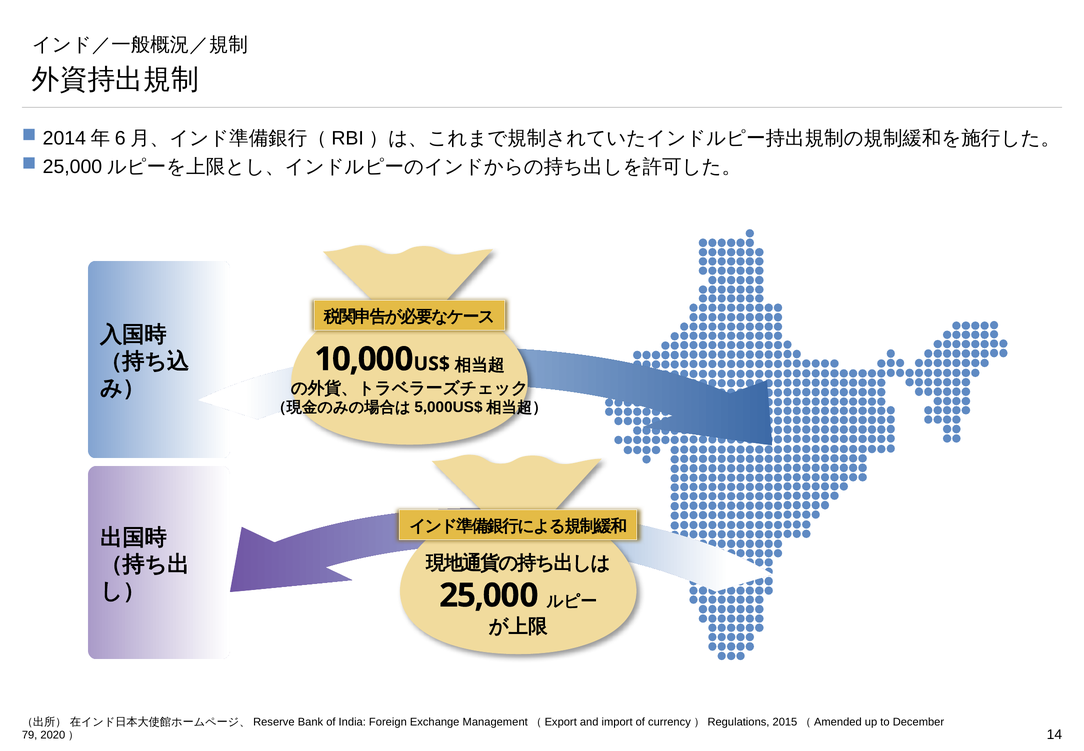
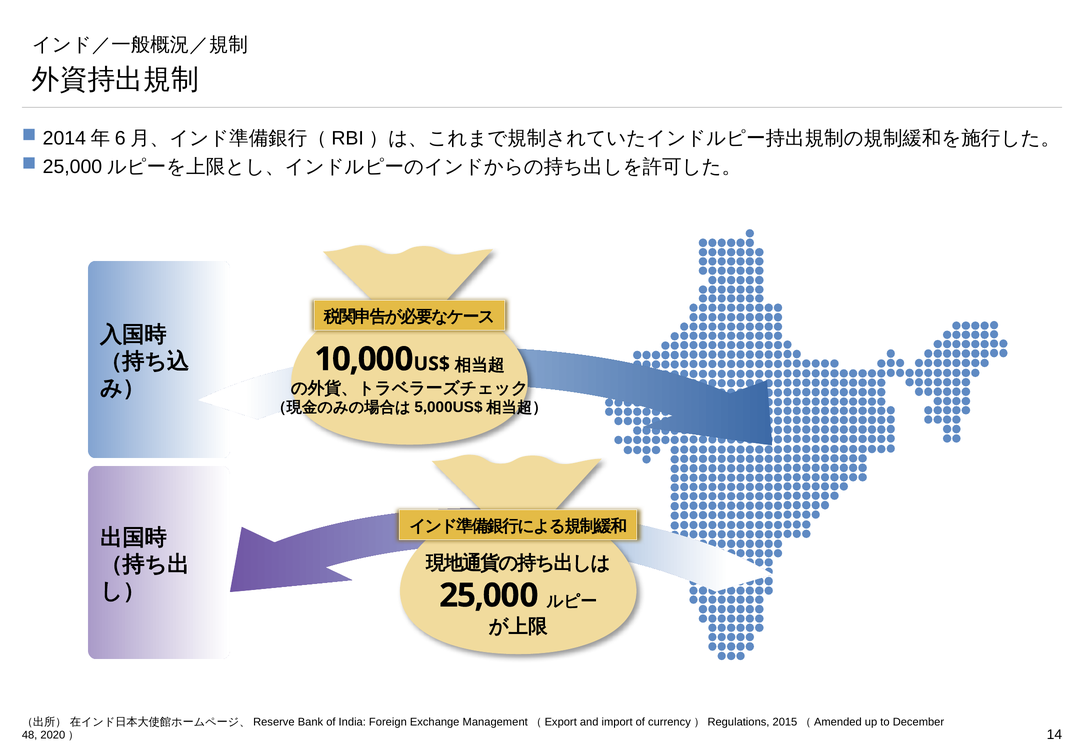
79: 79 -> 48
